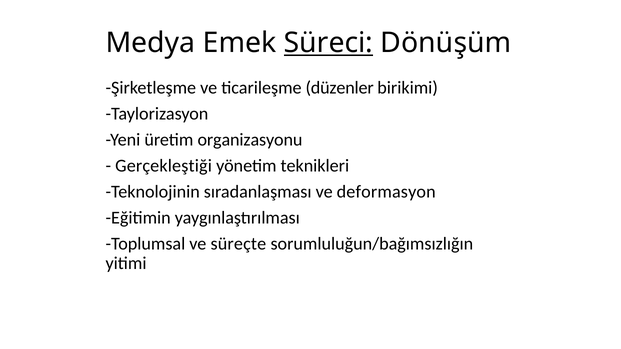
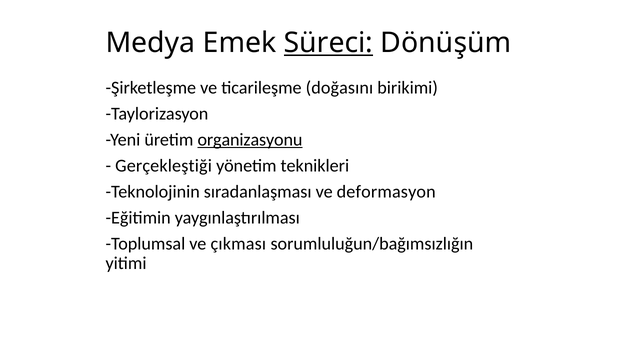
düzenler: düzenler -> doğasını
organizasyonu underline: none -> present
süreçte: süreçte -> çıkması
